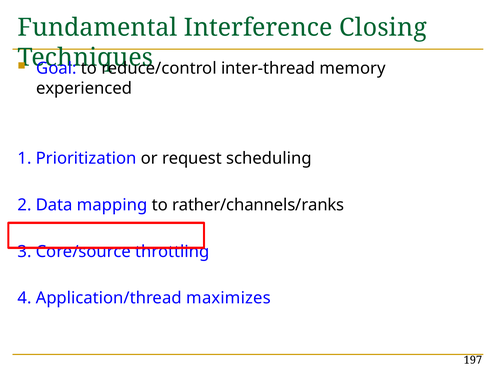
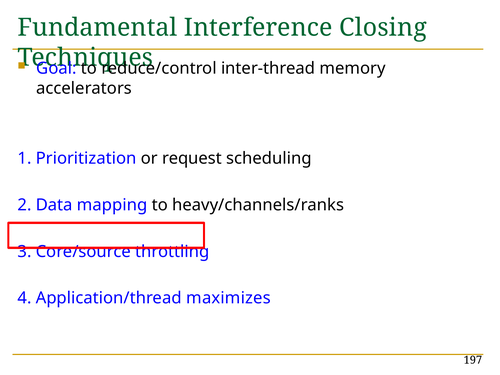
experienced: experienced -> accelerators
rather/channels/ranks: rather/channels/ranks -> heavy/channels/ranks
